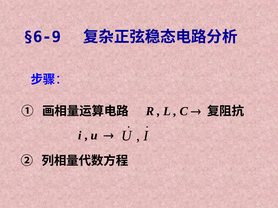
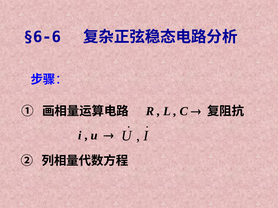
§6-9: §6-9 -> §6-6
